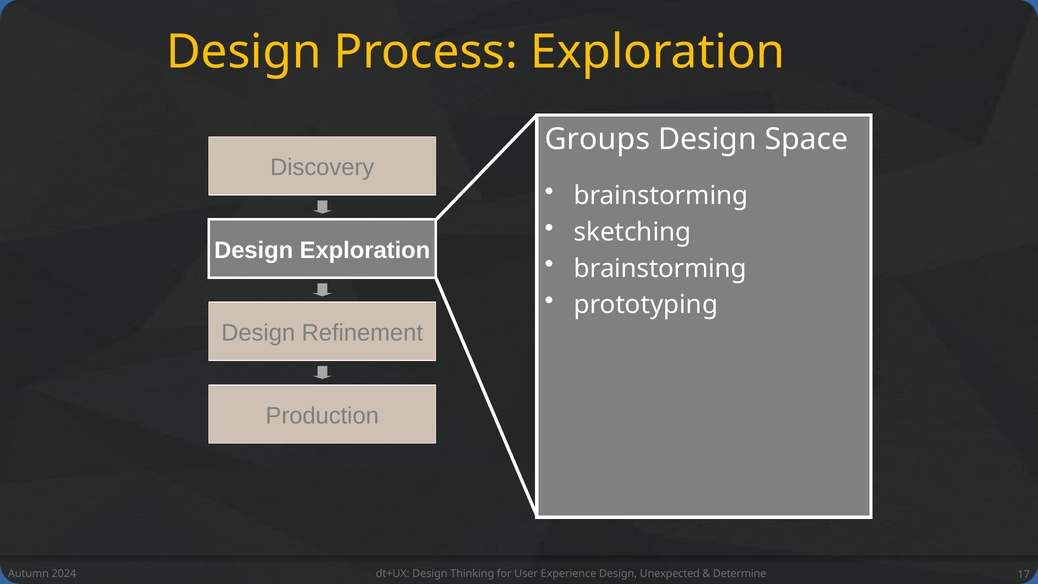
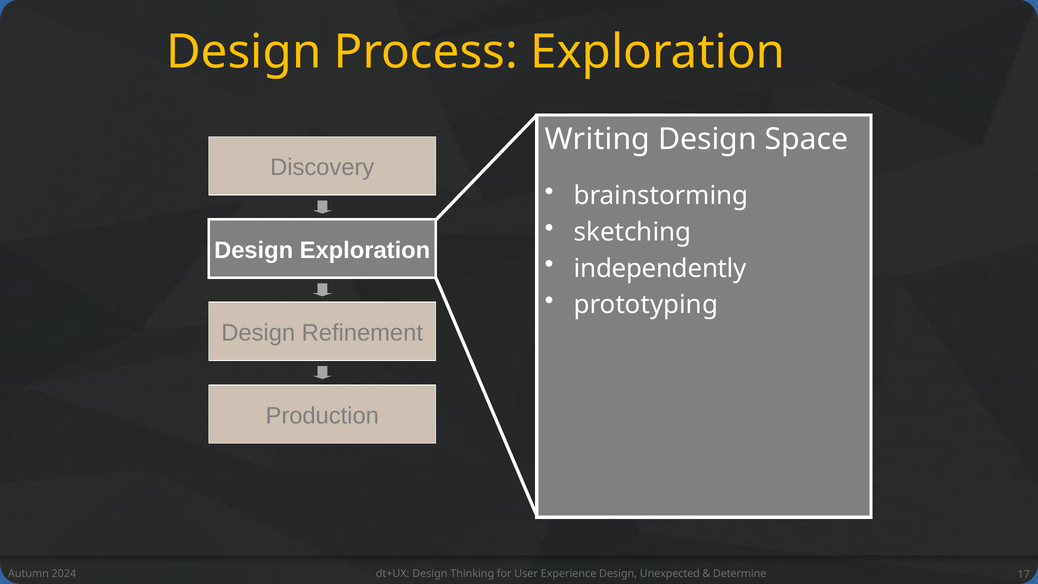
Groups: Groups -> Writing
brainstorming at (660, 269): brainstorming -> independently
